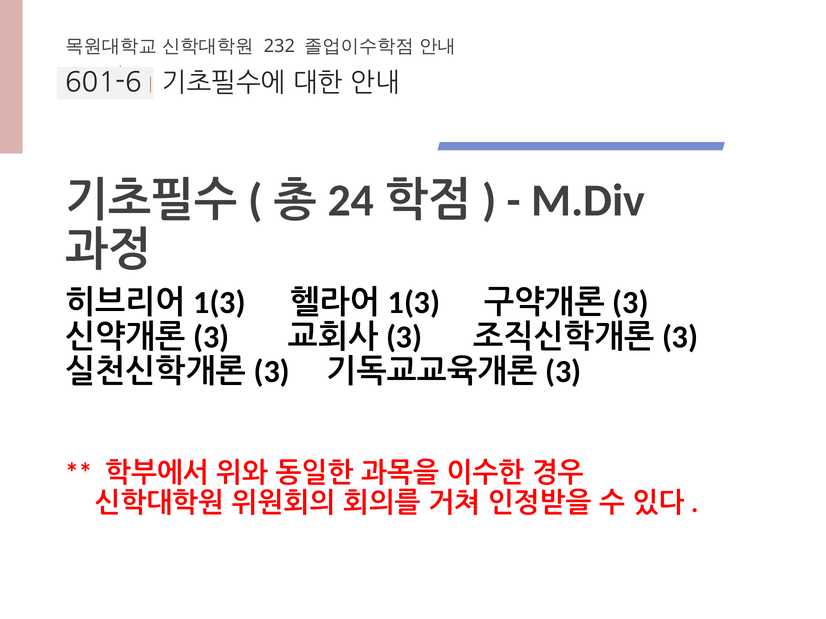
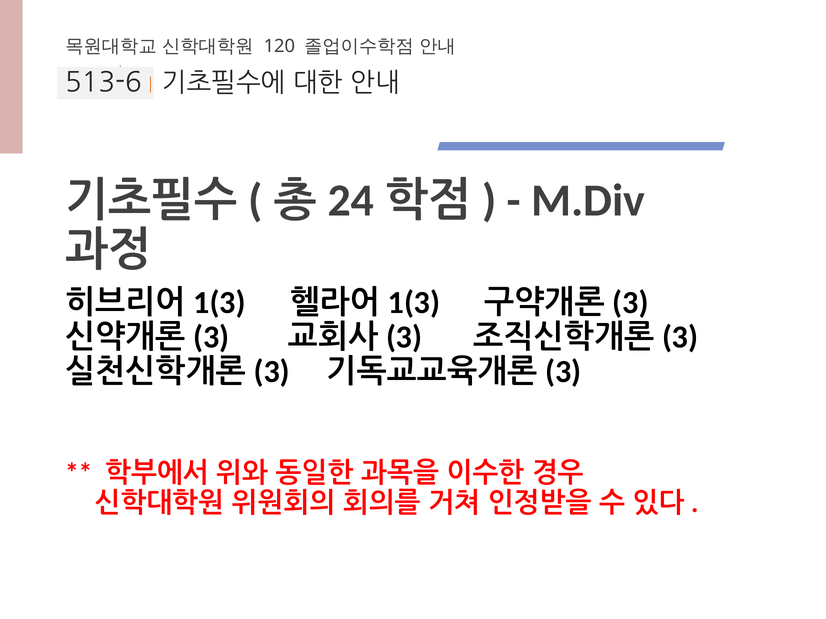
232: 232 -> 120
601-6: 601-6 -> 513-6
